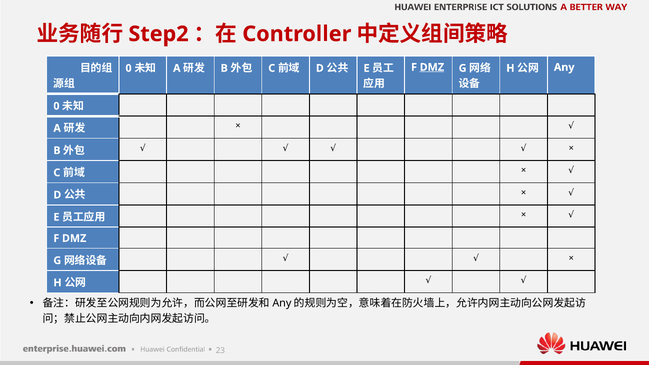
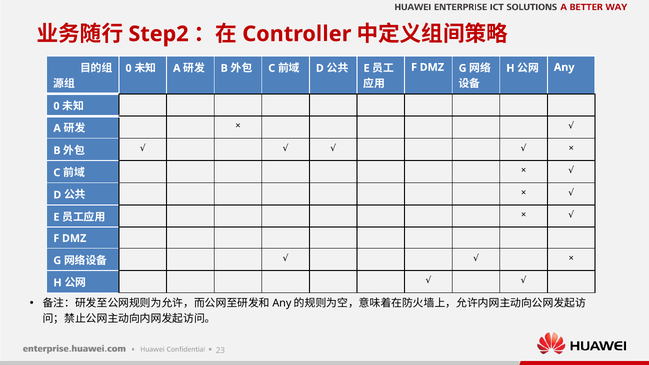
DMZ at (432, 67) underline: present -> none
